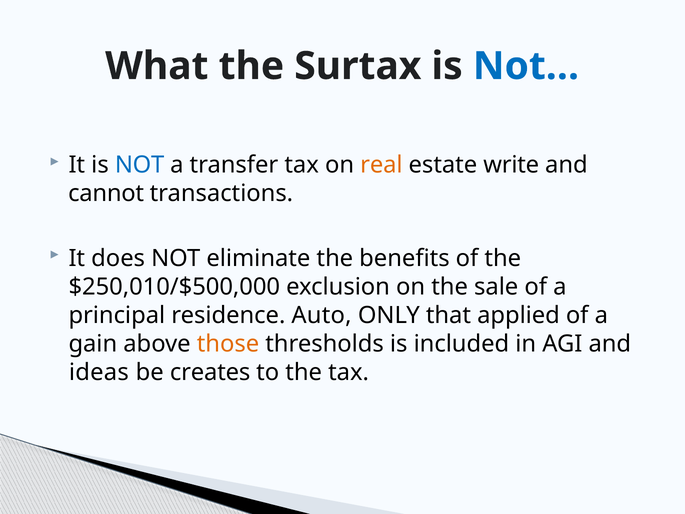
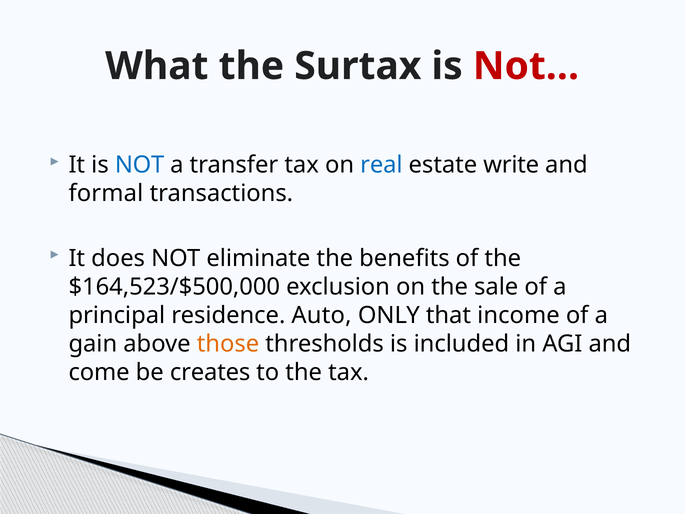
Not… colour: blue -> red
real colour: orange -> blue
cannot: cannot -> formal
$250,010/$500,000: $250,010/$500,000 -> $164,523/$500,000
applied: applied -> income
ideas: ideas -> come
